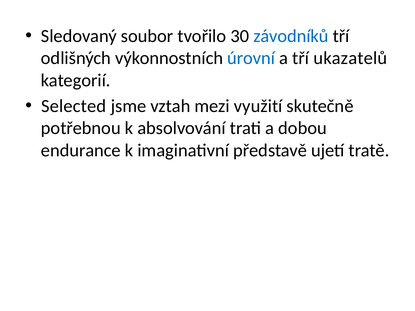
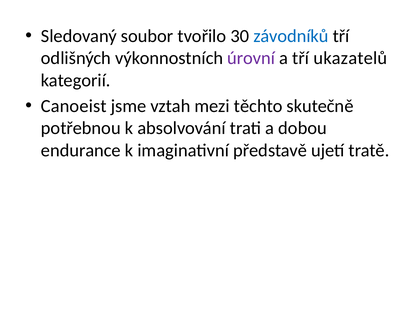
úrovní colour: blue -> purple
Selected: Selected -> Canoeist
využití: využití -> těchto
